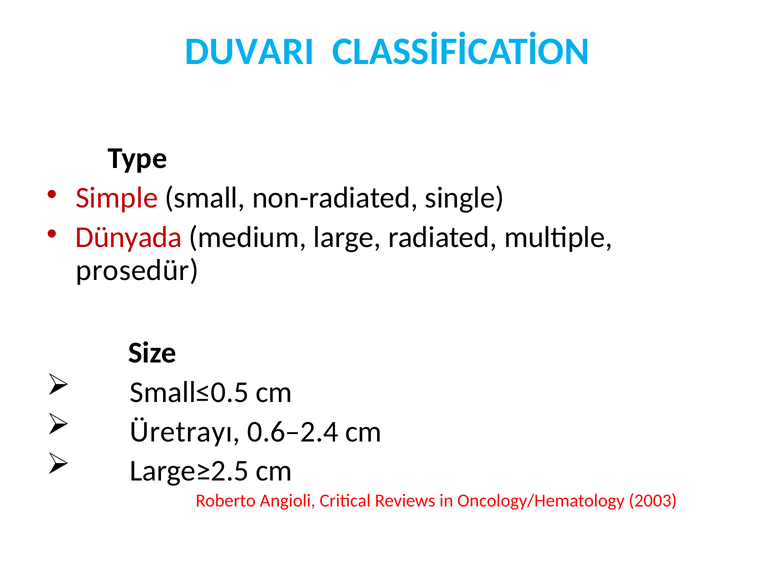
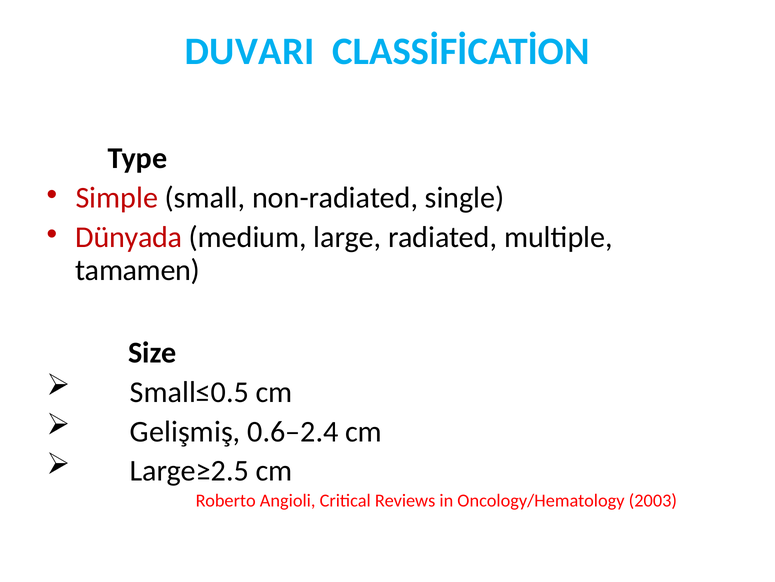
prosedür: prosedür -> tamamen
Üretrayı: Üretrayı -> Gelişmiş
